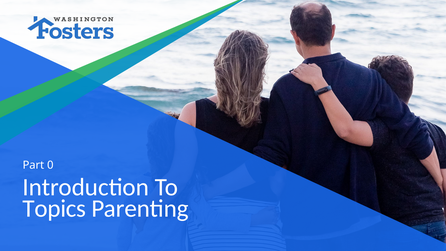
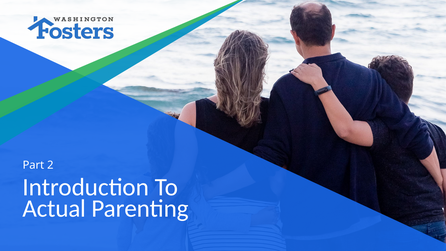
0: 0 -> 2
Topics: Topics -> Actual
